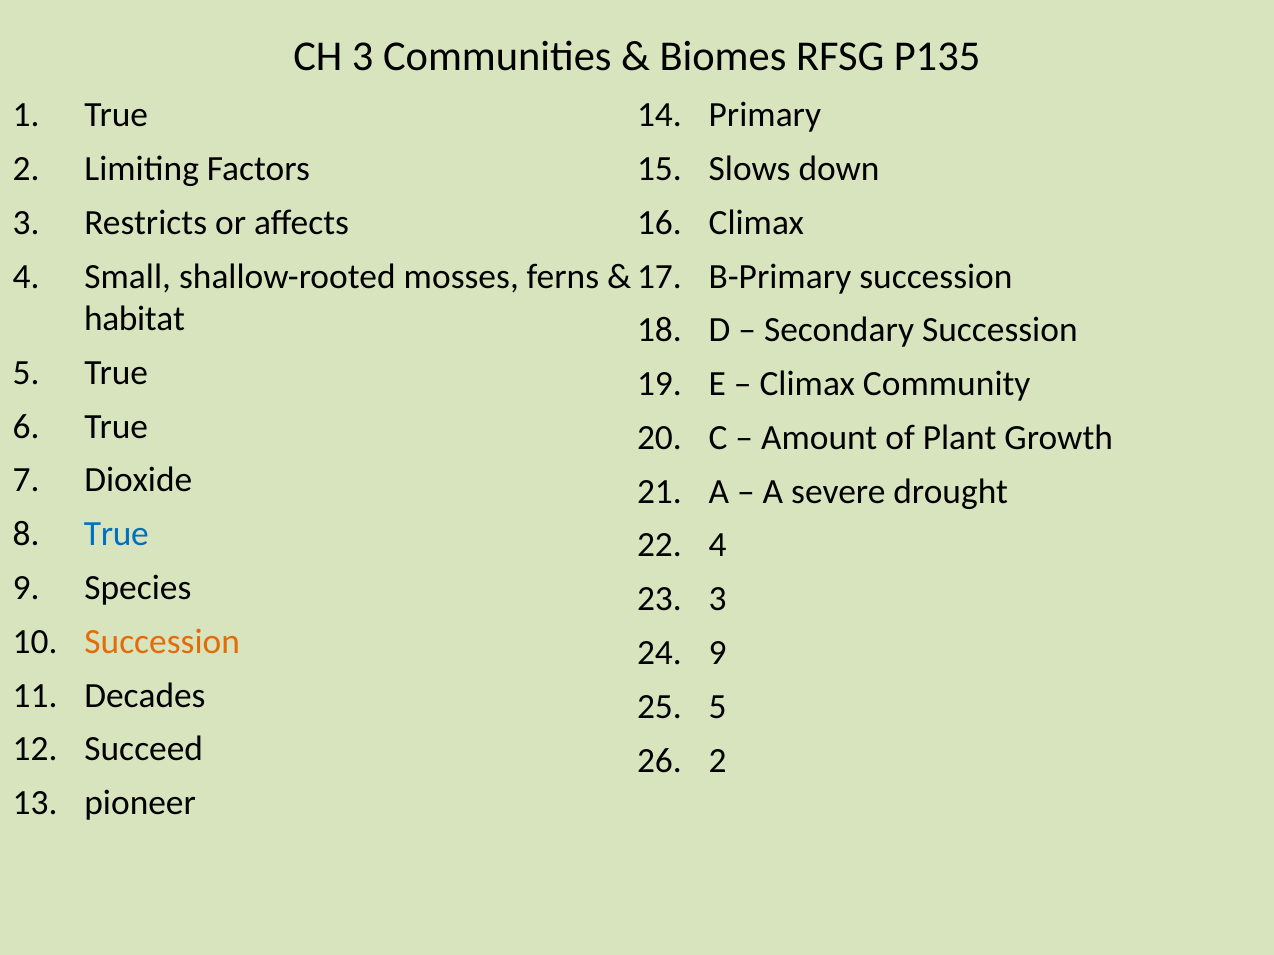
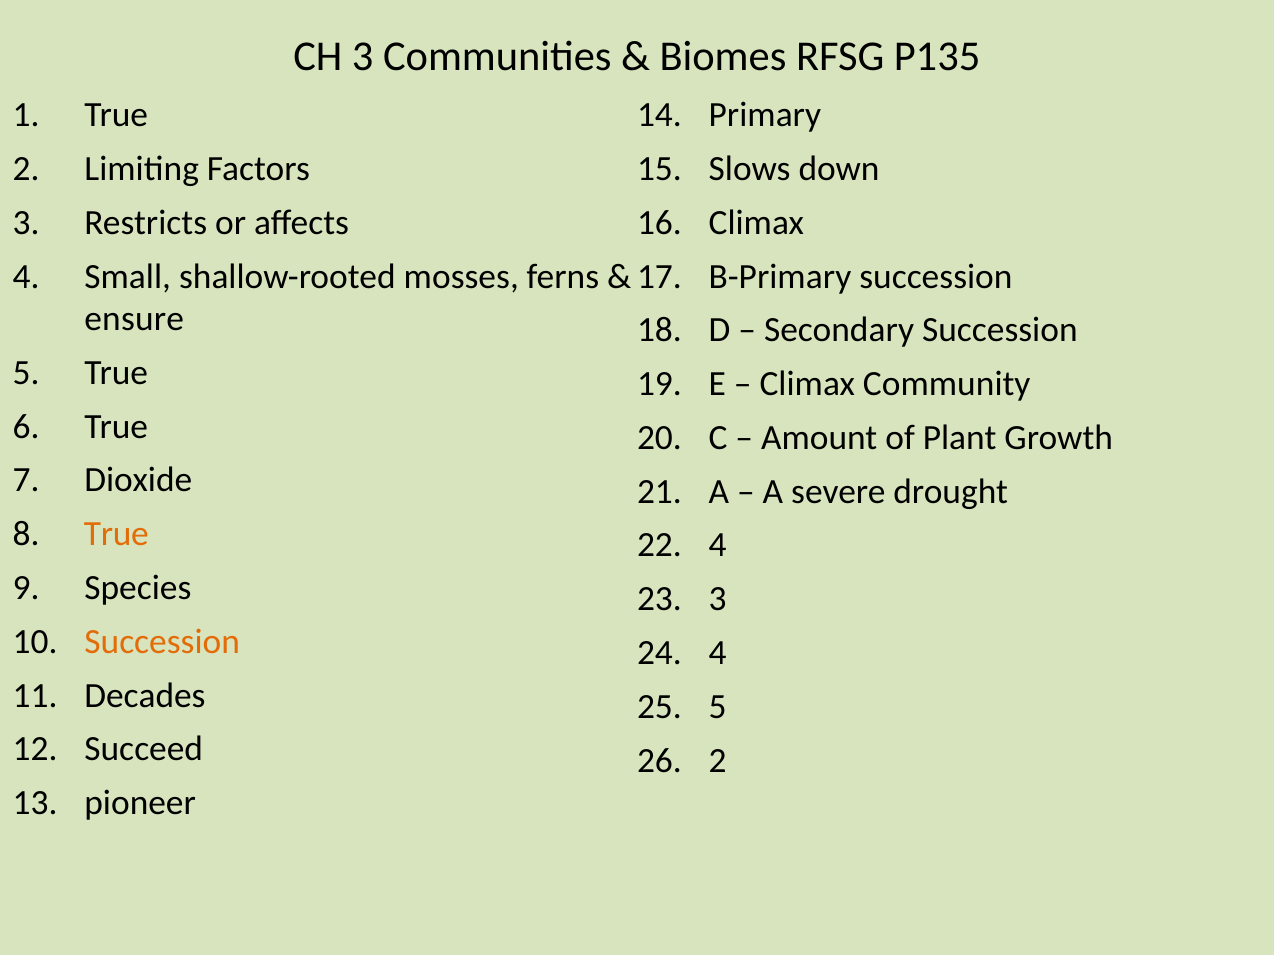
habitat: habitat -> ensure
True at (116, 534) colour: blue -> orange
9 at (718, 653): 9 -> 4
